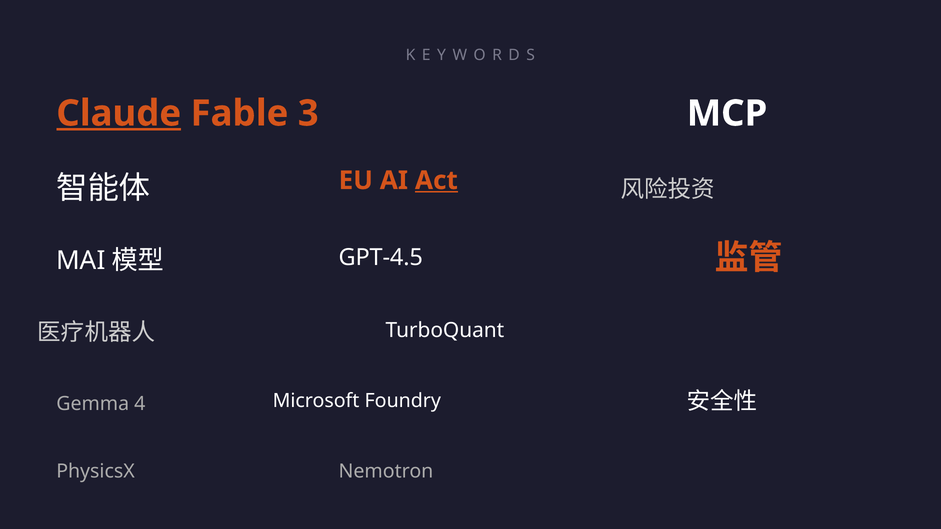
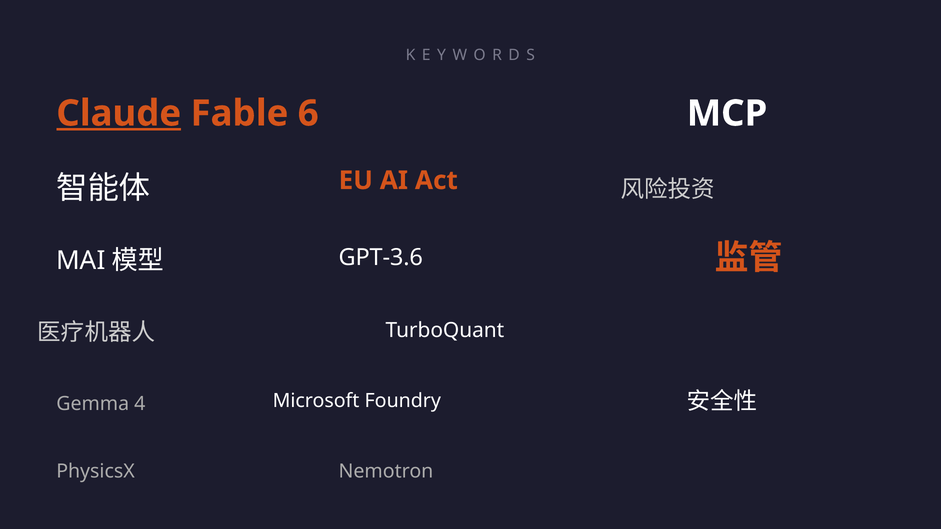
3: 3 -> 6
Act underline: present -> none
GPT-4.5: GPT-4.5 -> GPT-3.6
